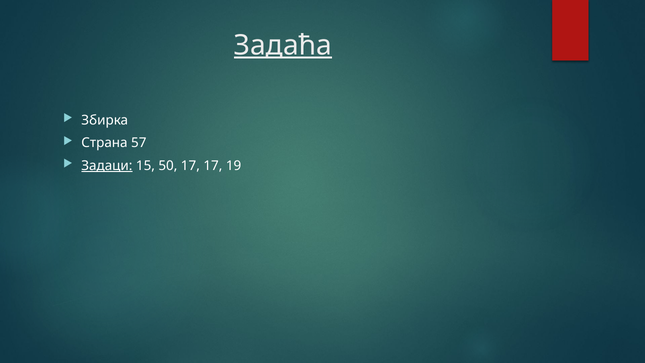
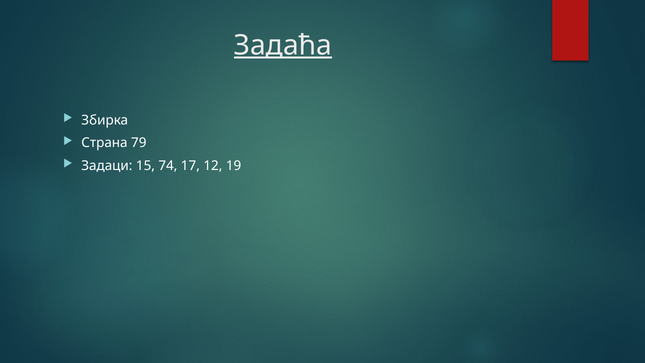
57: 57 -> 79
Задаци underline: present -> none
50: 50 -> 74
17 17: 17 -> 12
